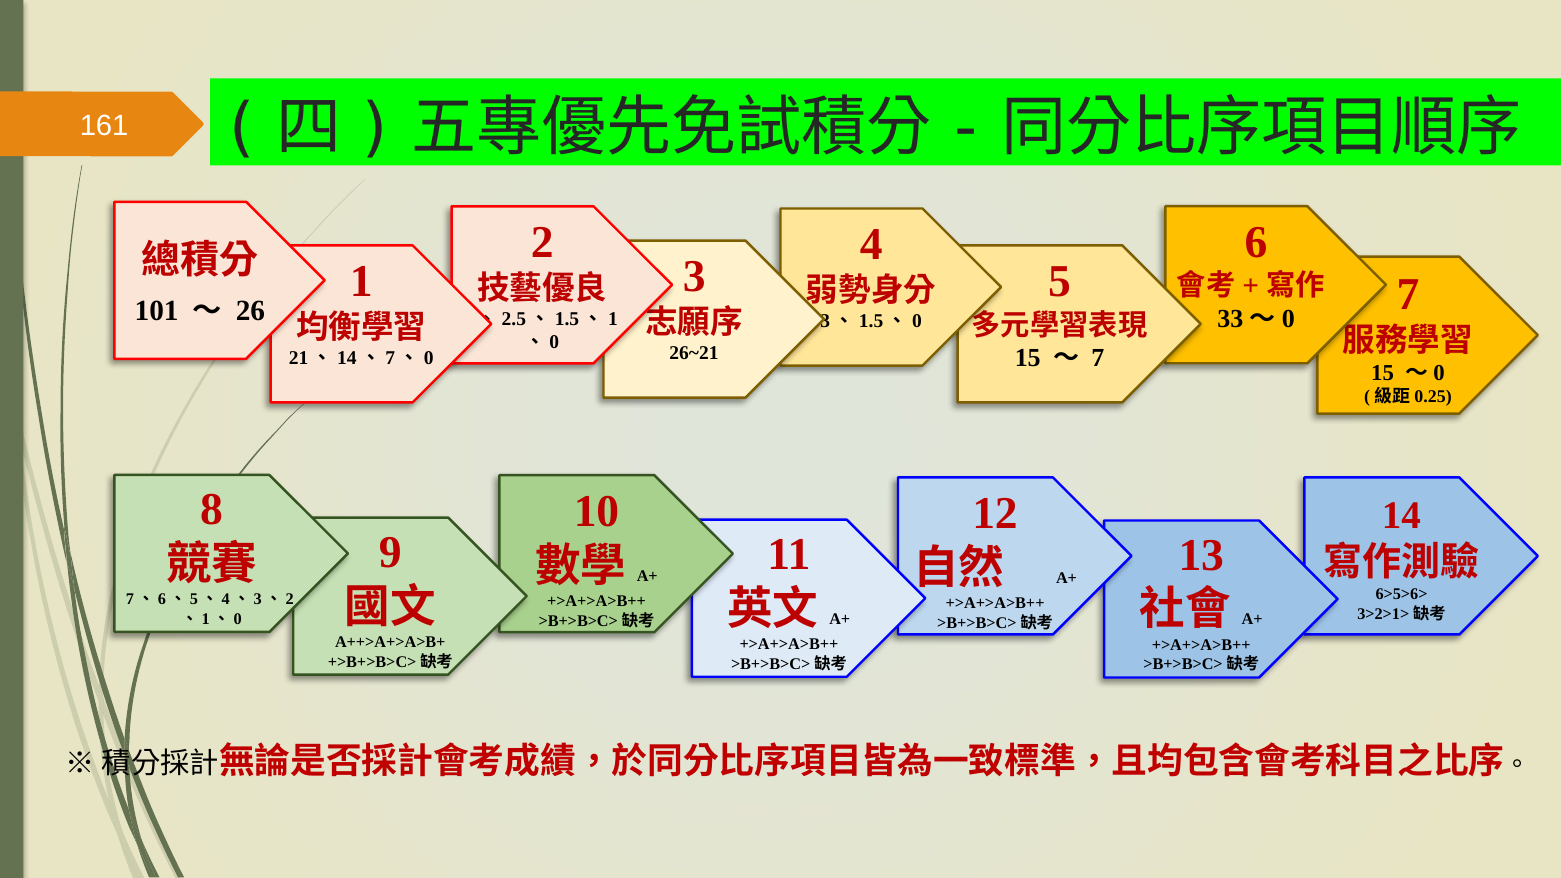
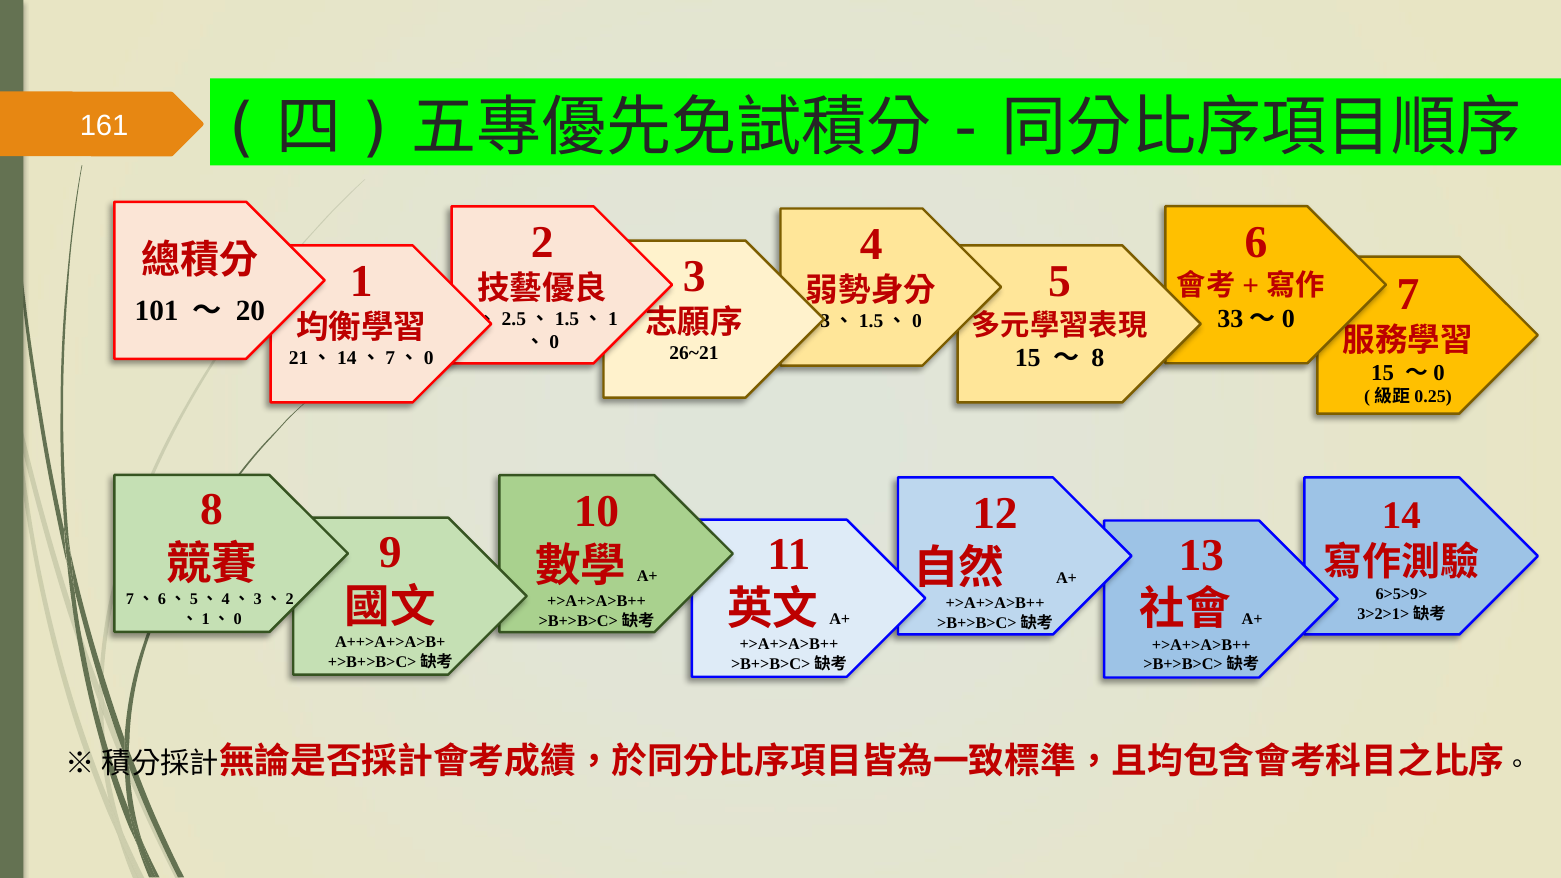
26: 26 -> 20
7 at (1098, 358): 7 -> 8
6>5>6>: 6>5>6> -> 6>5>9>
